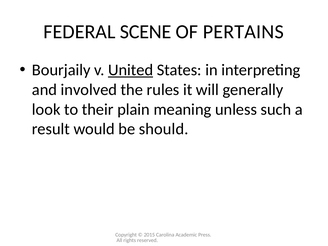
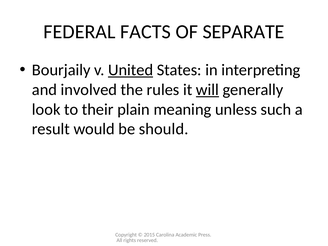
SCENE: SCENE -> FACTS
PERTAINS: PERTAINS -> SEPARATE
will underline: none -> present
